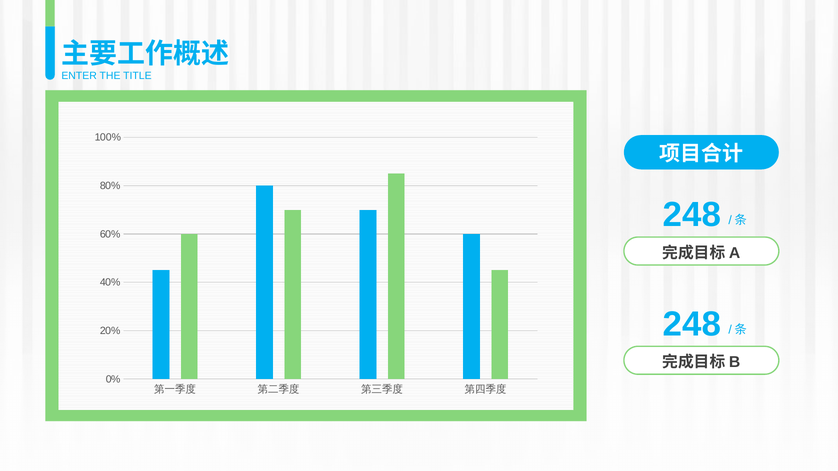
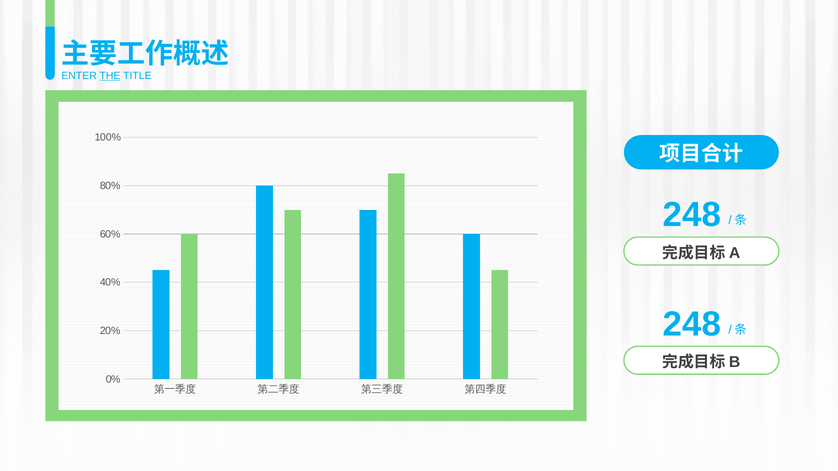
THE underline: none -> present
